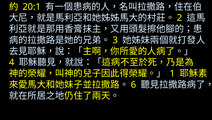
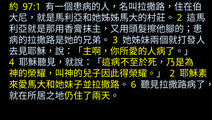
20:1: 20:1 -> 97:1
1 at (172, 73): 1 -> 2
